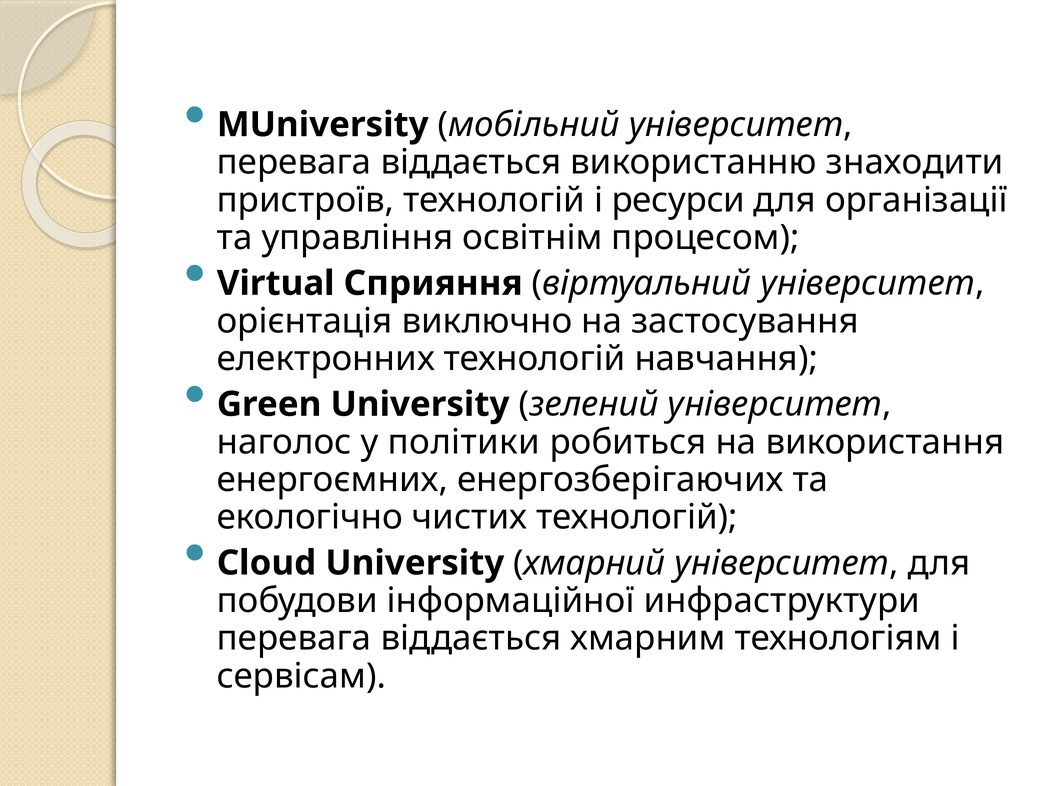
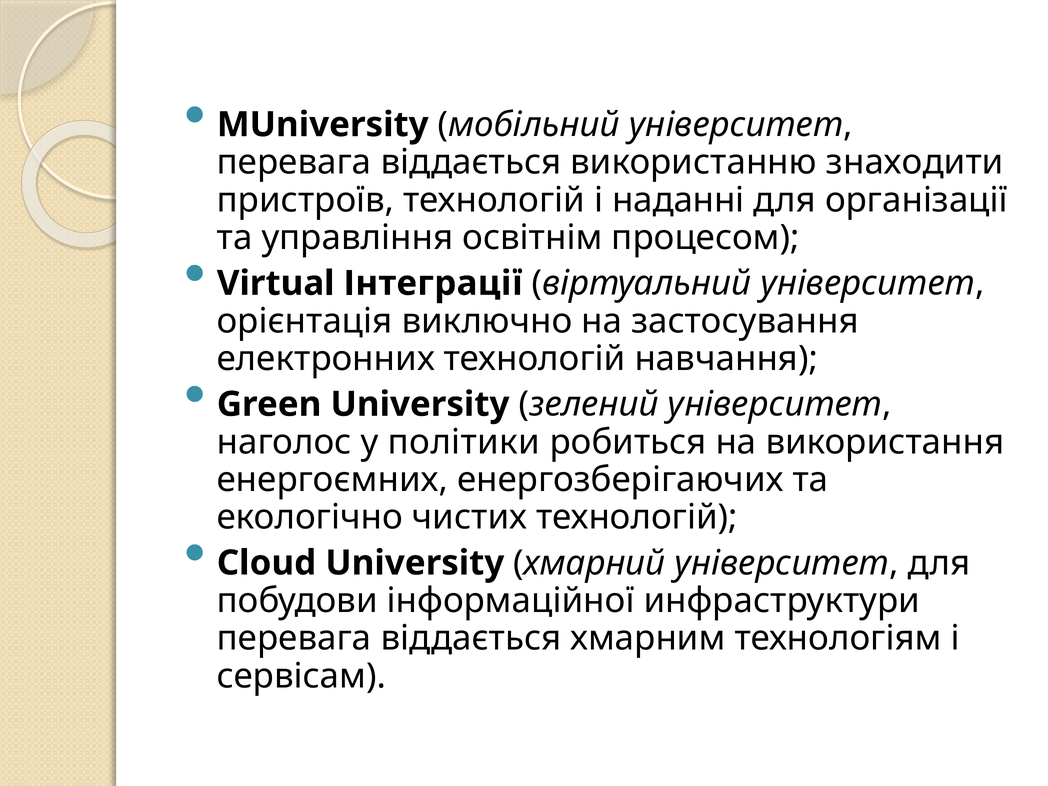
ресурси: ресурси -> наданні
Сприяння: Сприяння -> Інтеграції
